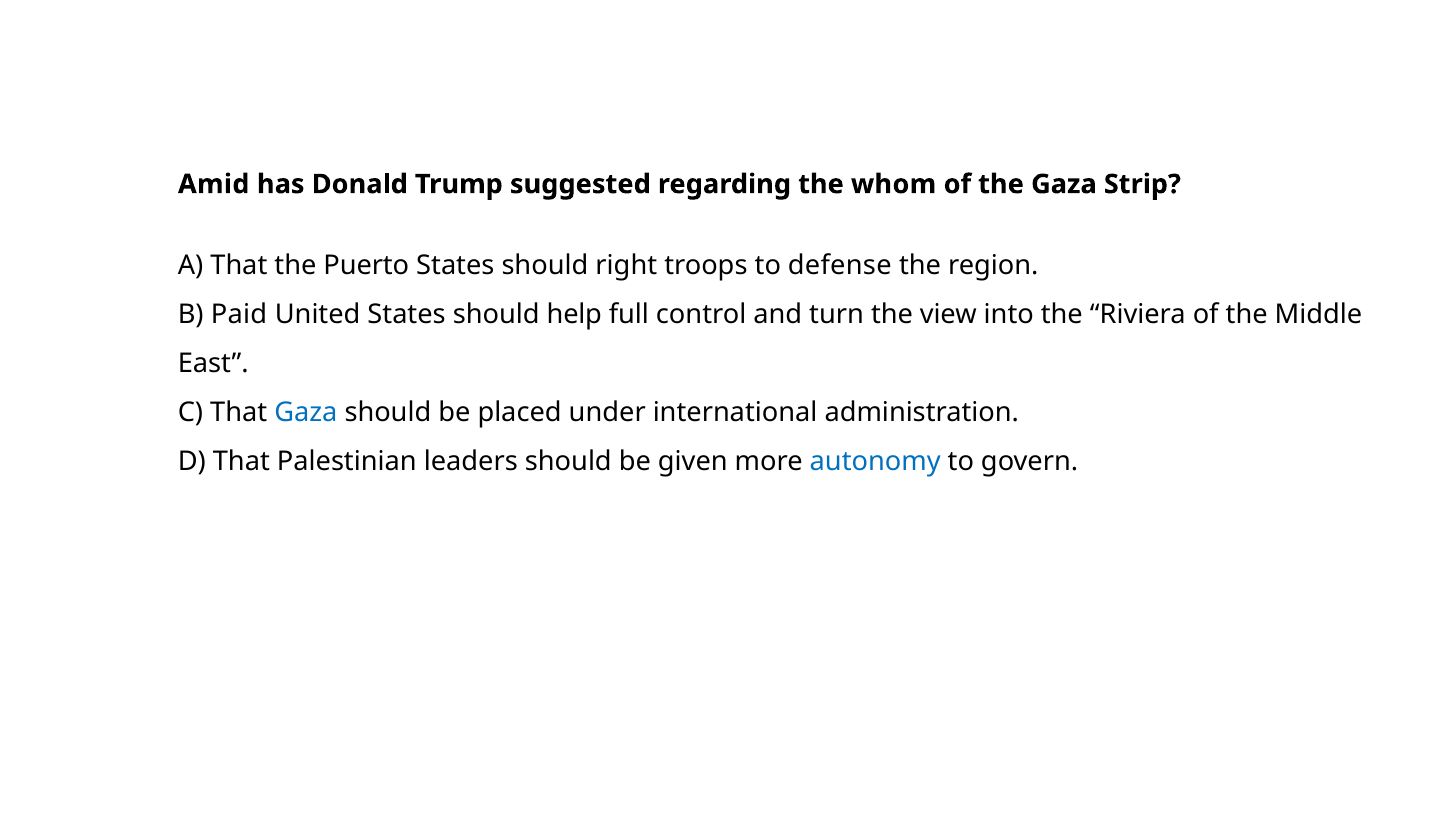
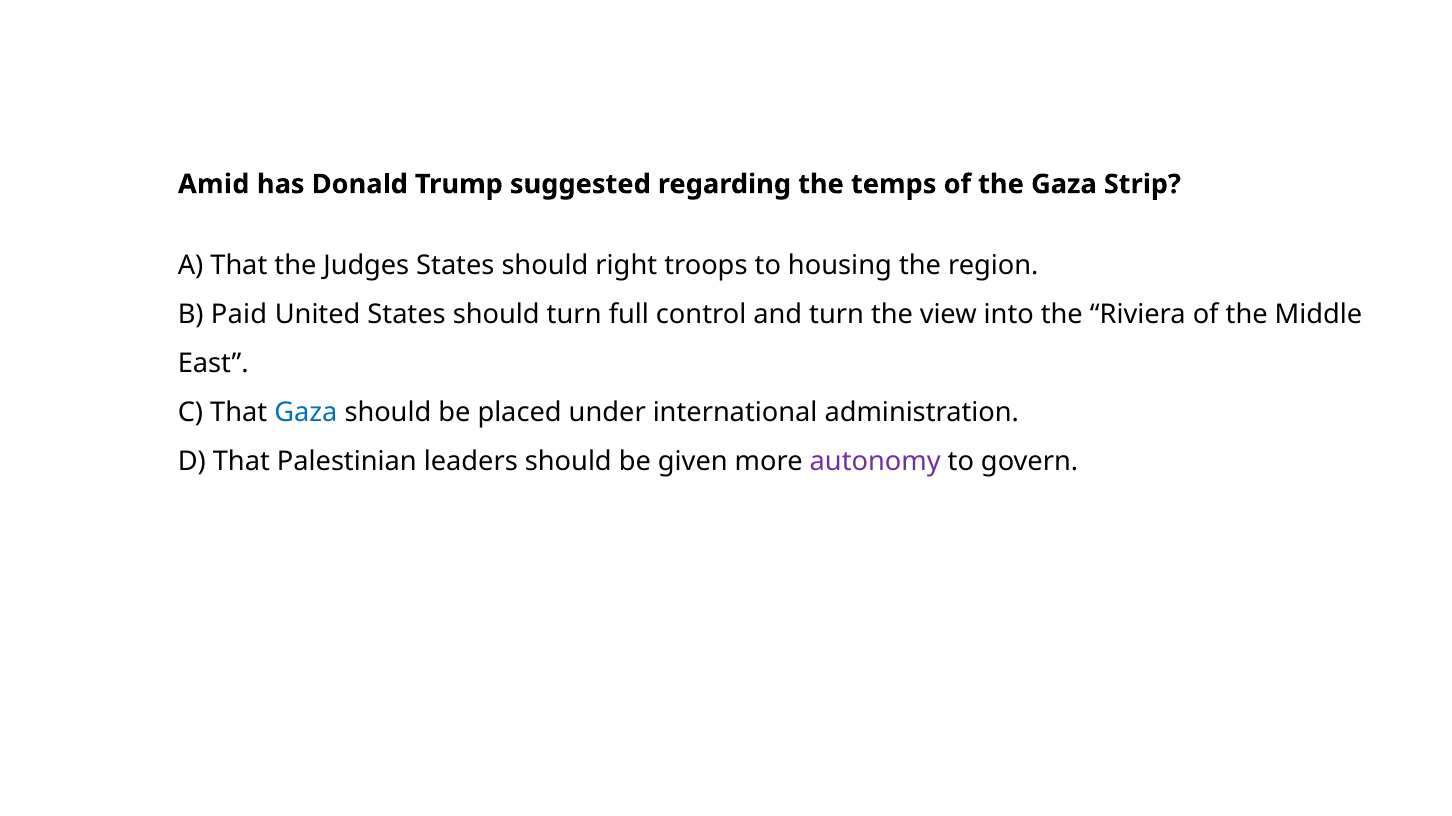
whom: whom -> temps
Puerto: Puerto -> Judges
defense: defense -> housing
should help: help -> turn
autonomy colour: blue -> purple
